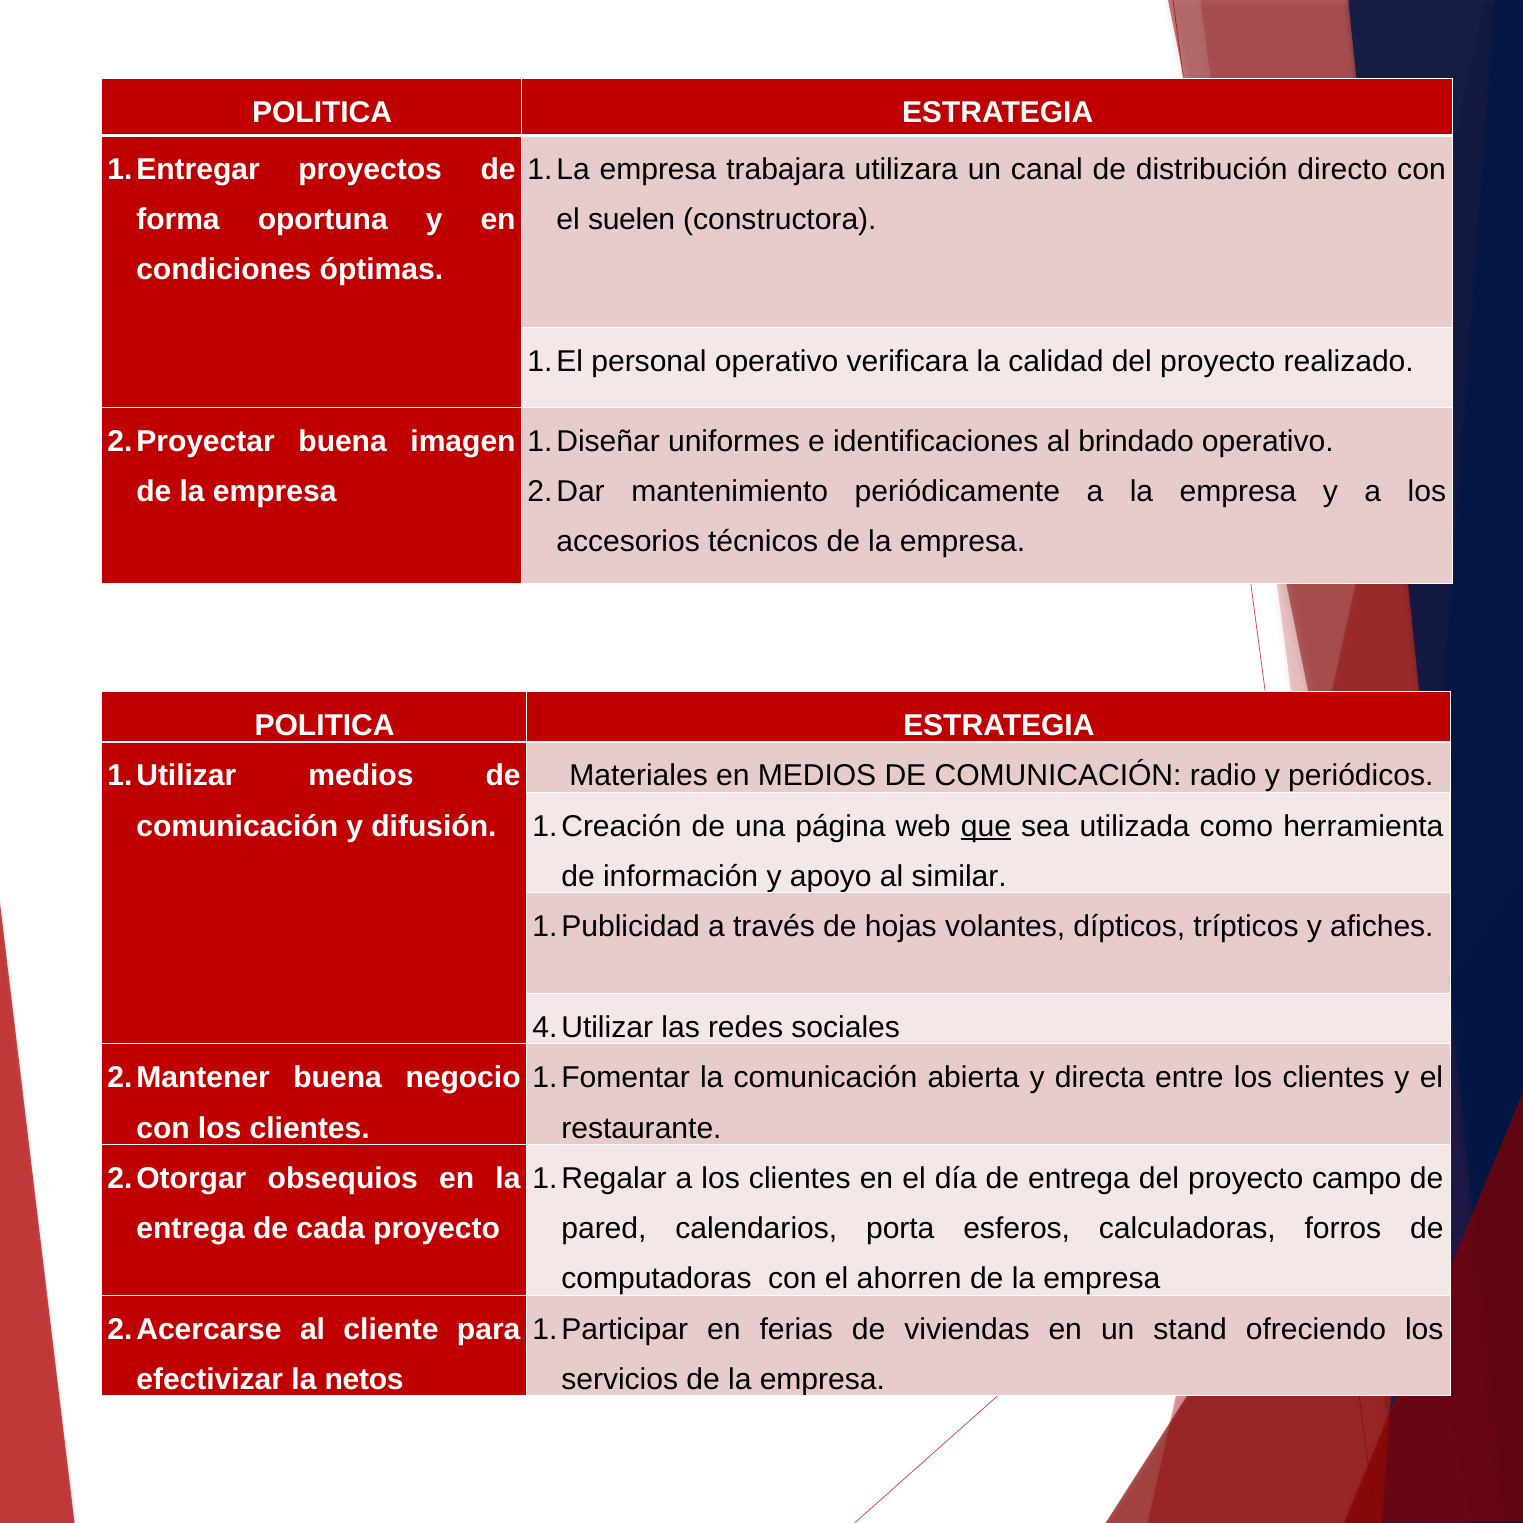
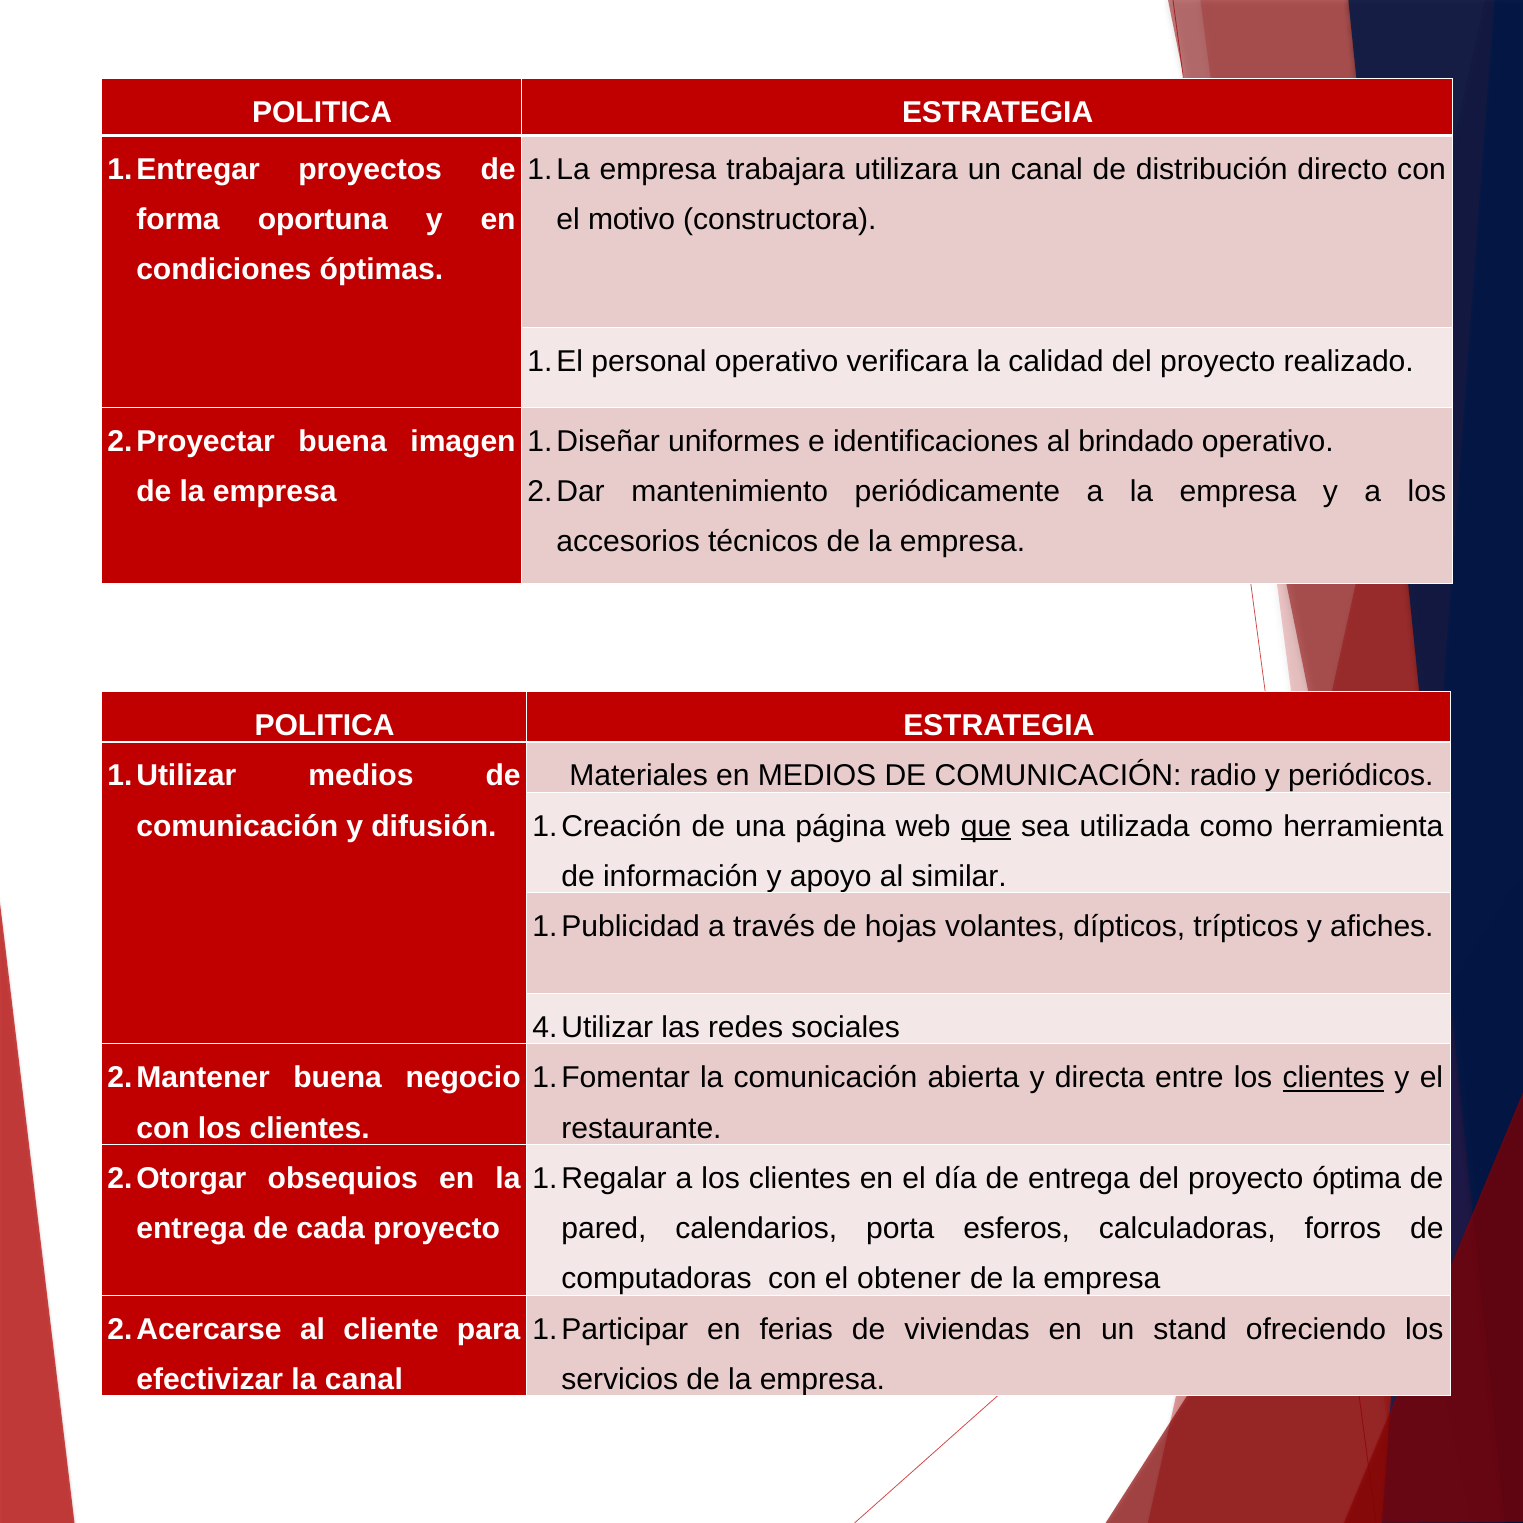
suelen: suelen -> motivo
clientes at (1333, 1078) underline: none -> present
campo: campo -> óptima
ahorren: ahorren -> obtener
la netos: netos -> canal
